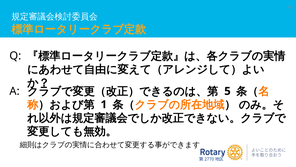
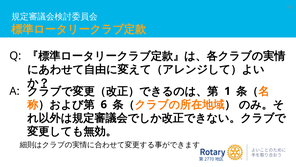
5: 5 -> 1
1: 1 -> 6
